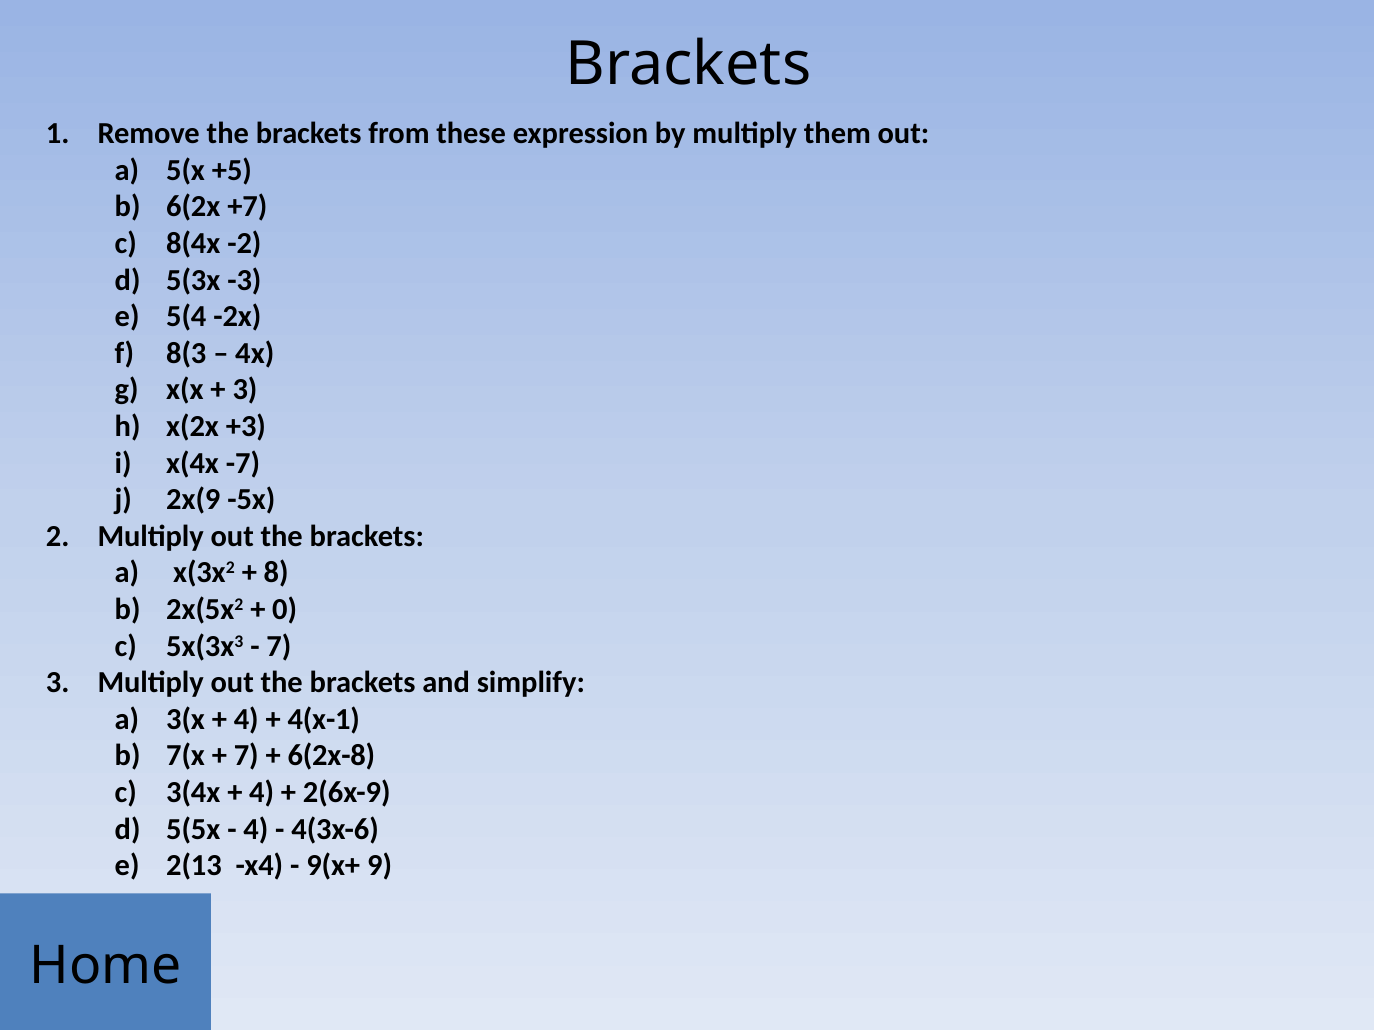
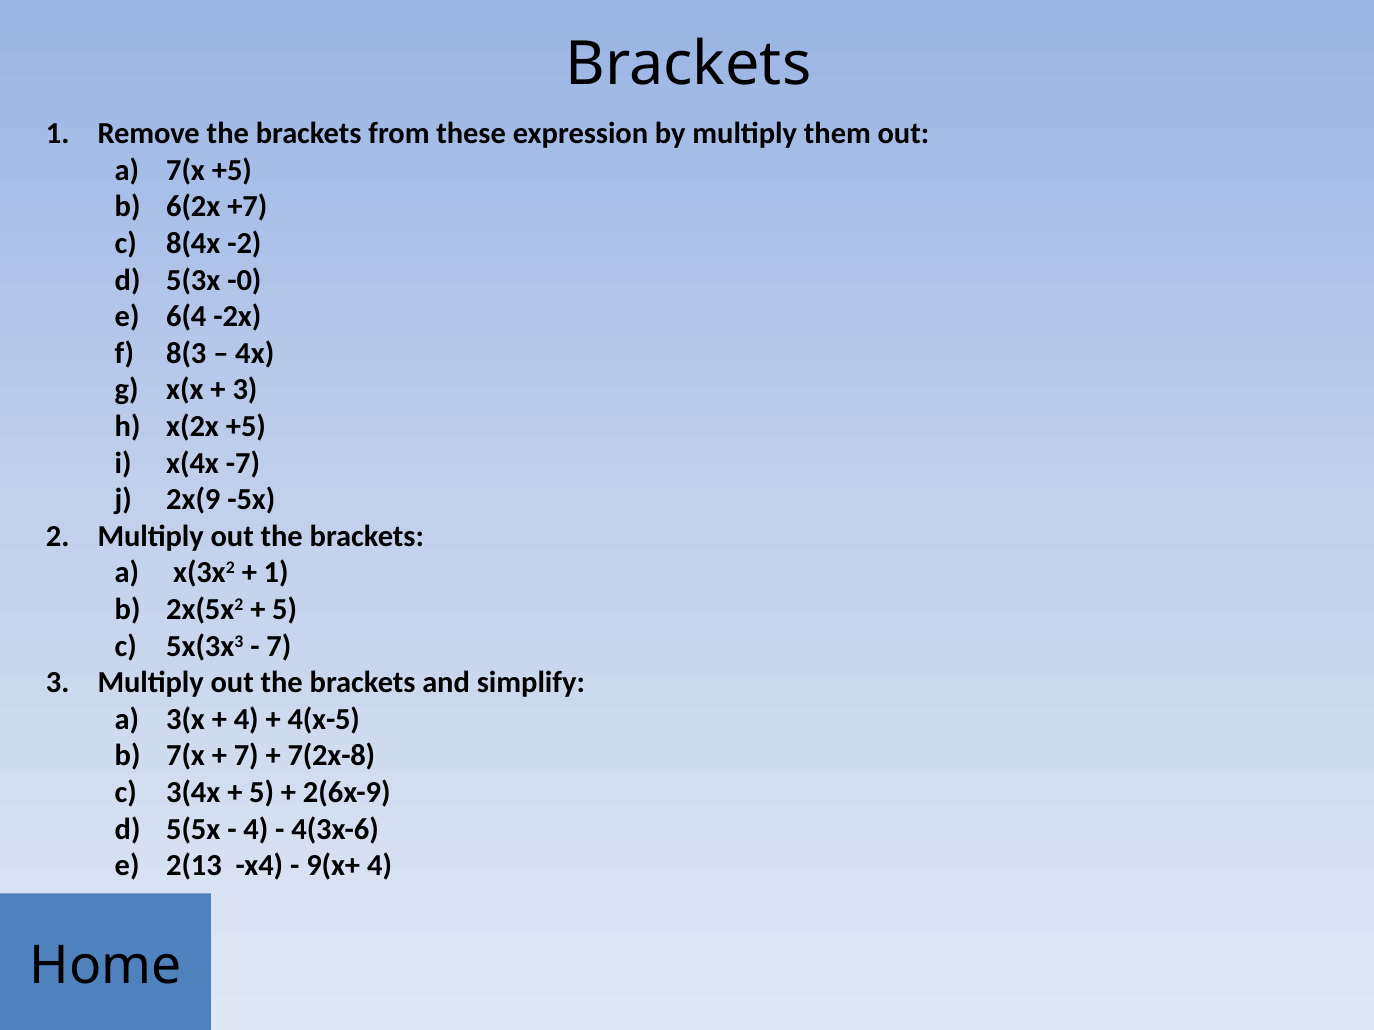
5(x at (186, 170): 5(x -> 7(x
-3: -3 -> -0
5(4: 5(4 -> 6(4
x(2x +3: +3 -> +5
8 at (276, 573): 8 -> 1
0 at (285, 610): 0 -> 5
4(x-1: 4(x-1 -> 4(x-5
6(2x-8: 6(2x-8 -> 7(2x-8
4 at (262, 793): 4 -> 5
9(x+ 9: 9 -> 4
